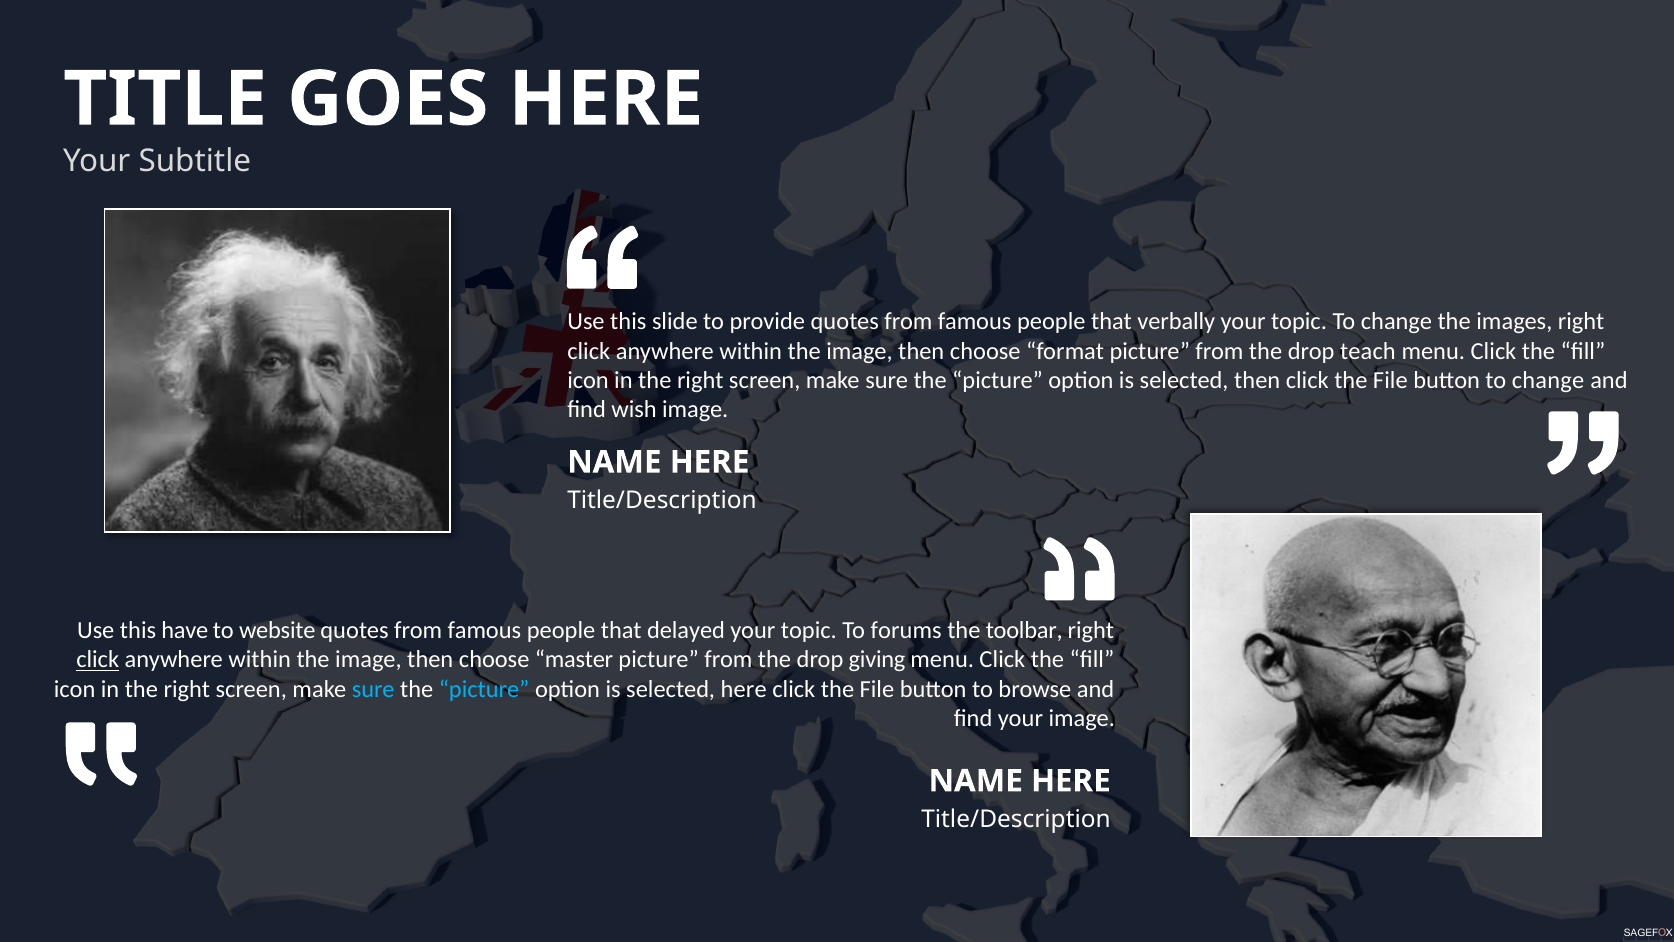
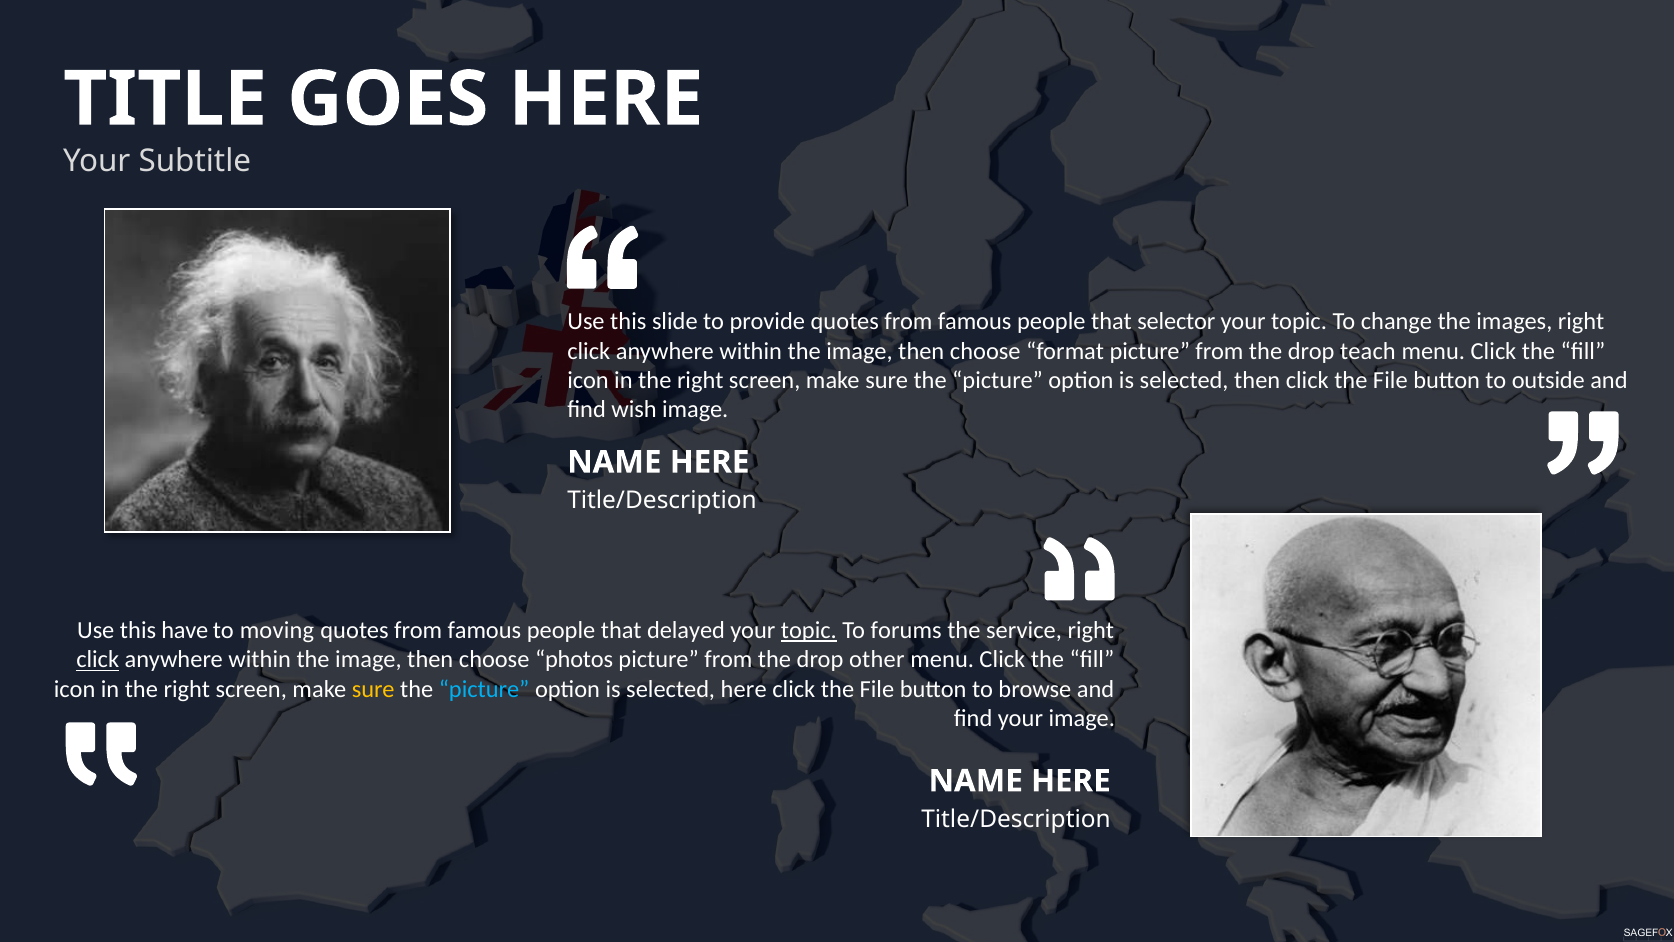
verbally: verbally -> selector
button to change: change -> outside
website: website -> moving
topic at (809, 630) underline: none -> present
toolbar: toolbar -> service
master: master -> photos
giving: giving -> other
sure at (373, 689) colour: light blue -> yellow
